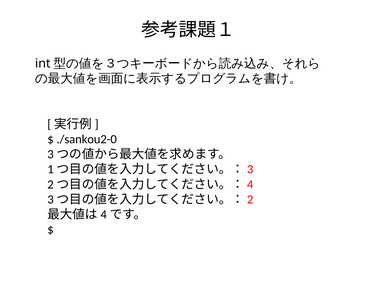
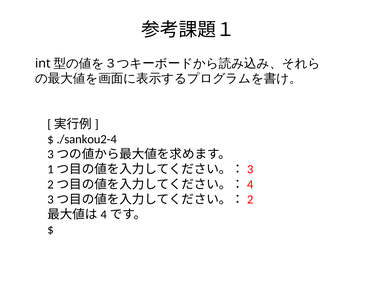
./sankou2-0: ./sankou2-0 -> ./sankou2-4
